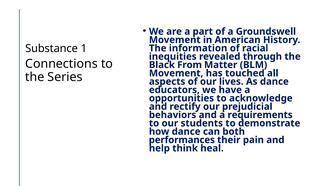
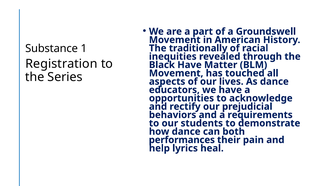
information: information -> traditionally
Connections: Connections -> Registration
Black From: From -> Have
think: think -> lyrics
